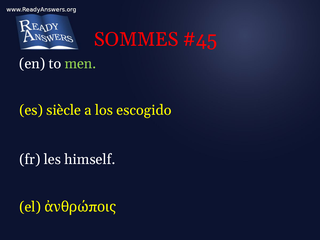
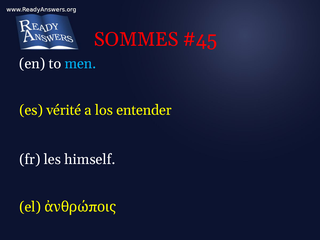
men colour: light green -> light blue
siècle: siècle -> vérité
escogido: escogido -> entender
